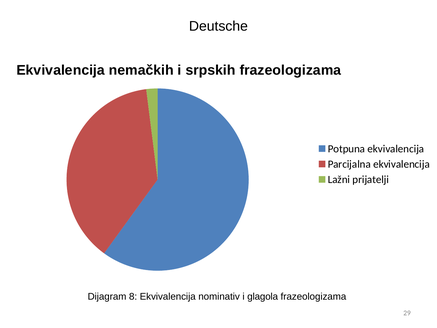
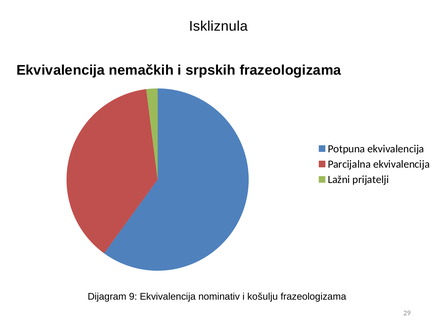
Deutsche: Deutsche -> Iskliznula
8: 8 -> 9
glagola: glagola -> košulju
